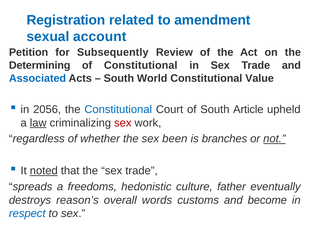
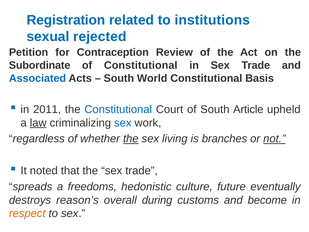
amendment: amendment -> institutions
account: account -> rejected
Subsequently: Subsequently -> Contraception
Determining: Determining -> Subordinate
Value: Value -> Basis
2056: 2056 -> 2011
sex at (123, 123) colour: red -> blue
the at (131, 139) underline: none -> present
been: been -> living
noted underline: present -> none
father: father -> future
words: words -> during
respect colour: blue -> orange
